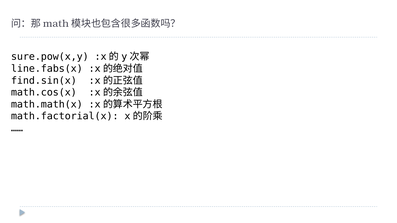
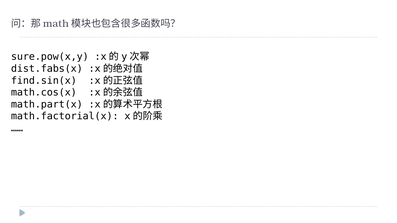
line.fabs(x: line.fabs(x -> dist.fabs(x
math.math(x: math.math(x -> math.part(x
